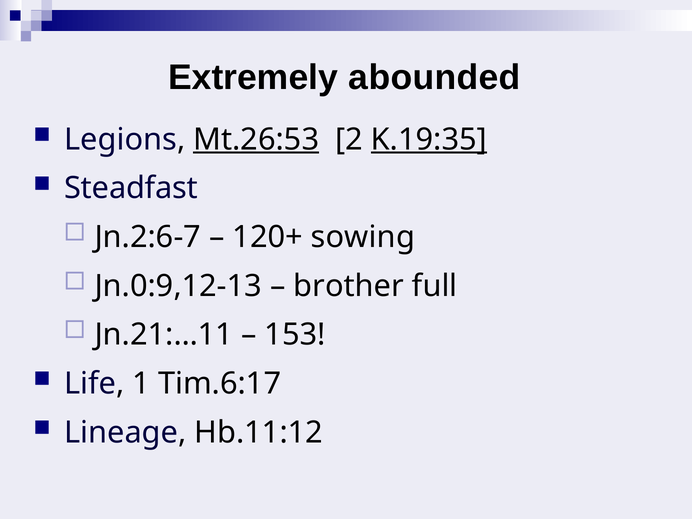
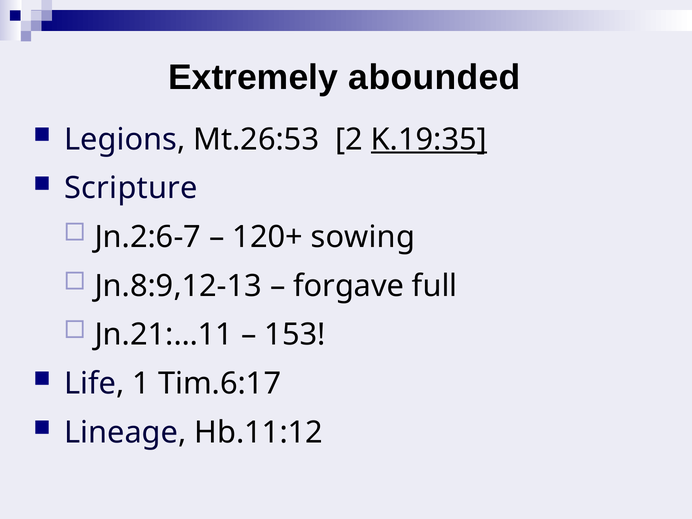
Mt.26:53 underline: present -> none
Steadfast: Steadfast -> Scripture
Jn.0:9,12-13: Jn.0:9,12-13 -> Jn.8:9,12-13
brother: brother -> forgave
